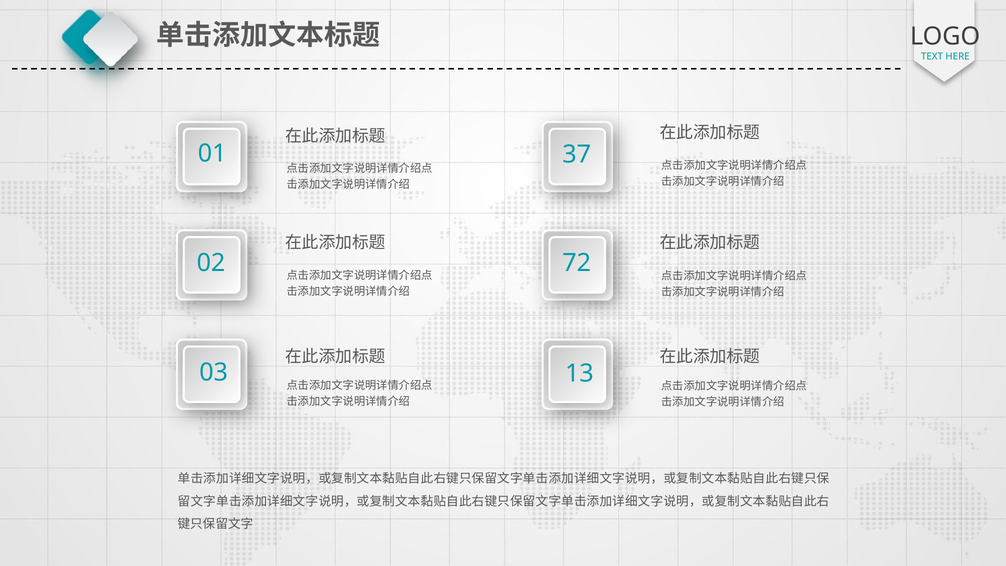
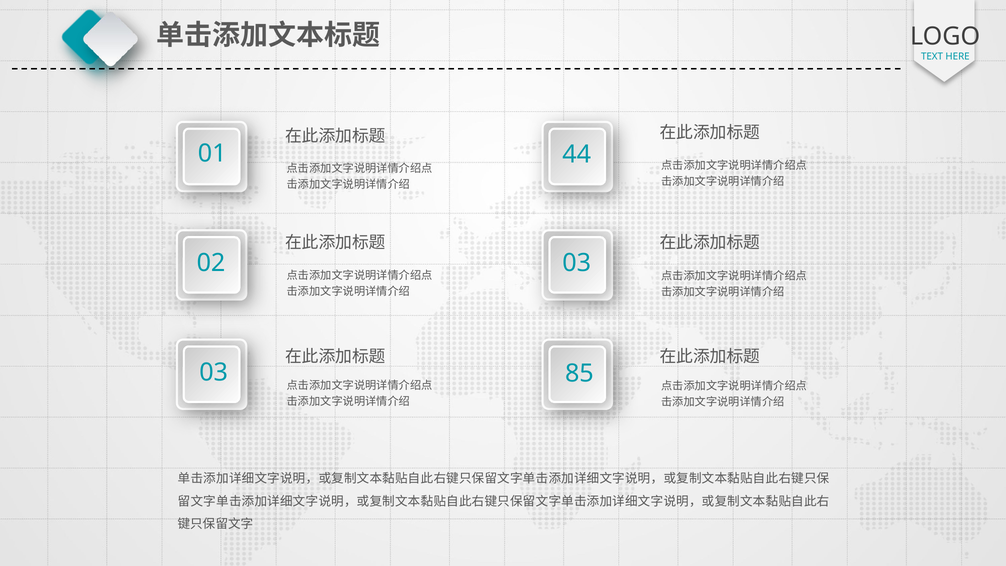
37: 37 -> 44
02 72: 72 -> 03
13: 13 -> 85
